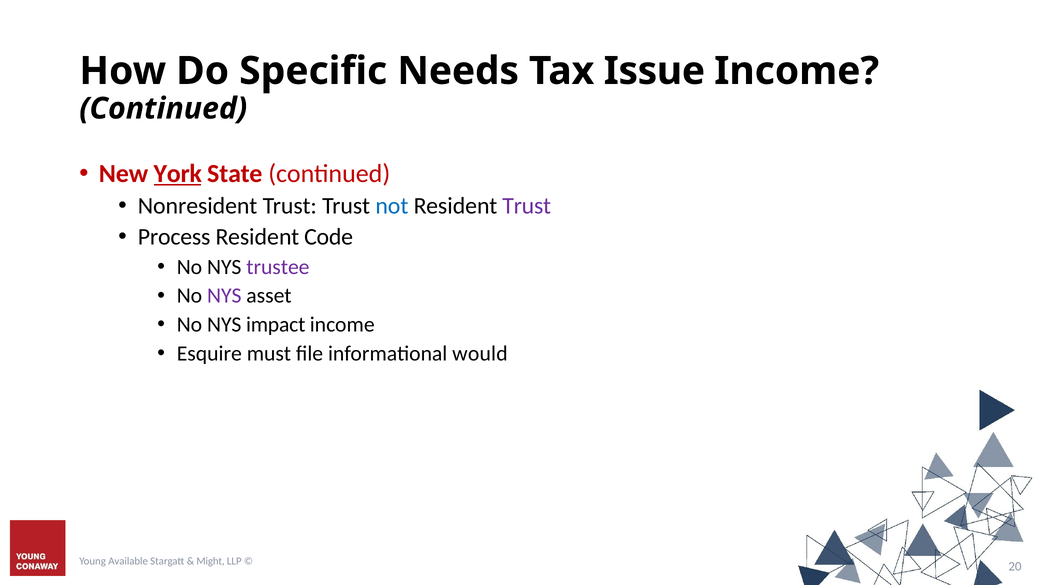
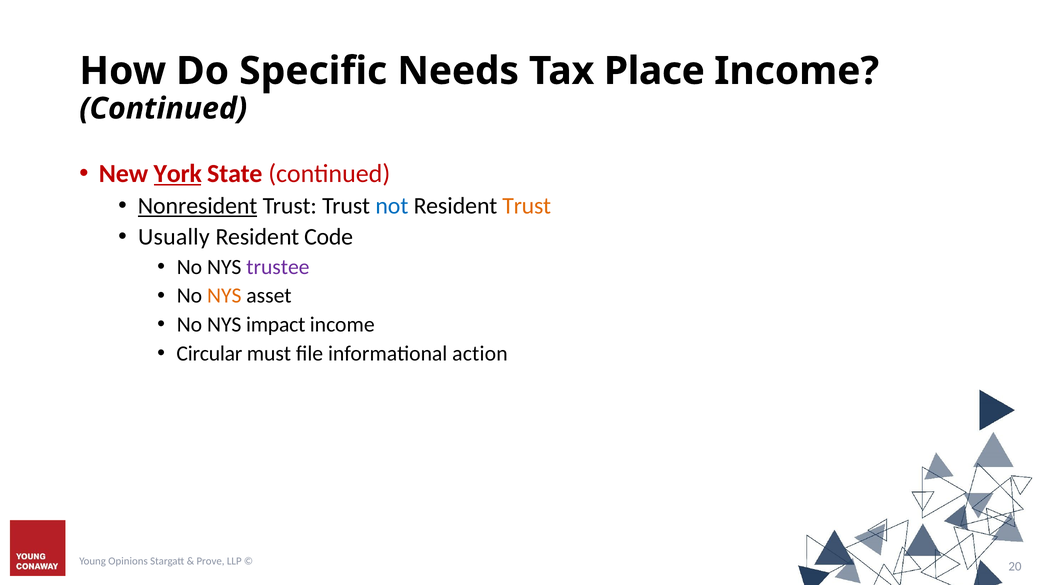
Issue: Issue -> Place
Nonresident underline: none -> present
Trust at (527, 206) colour: purple -> orange
Process: Process -> Usually
NYS at (224, 296) colour: purple -> orange
Esquire: Esquire -> Circular
would: would -> action
Available: Available -> Opinions
Might: Might -> Prove
